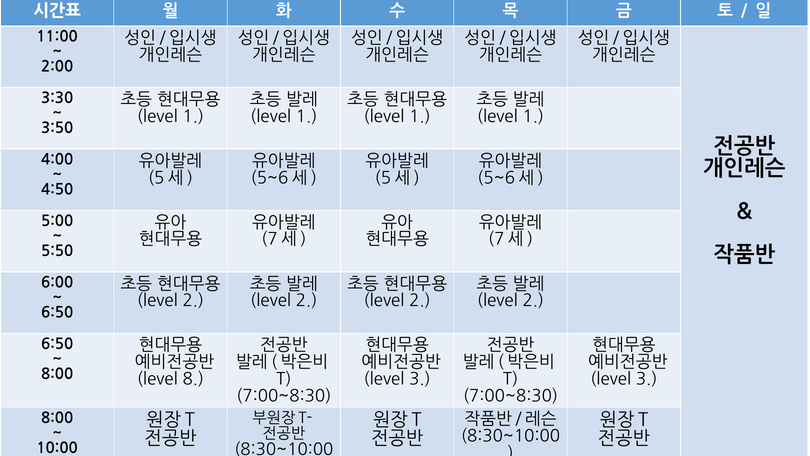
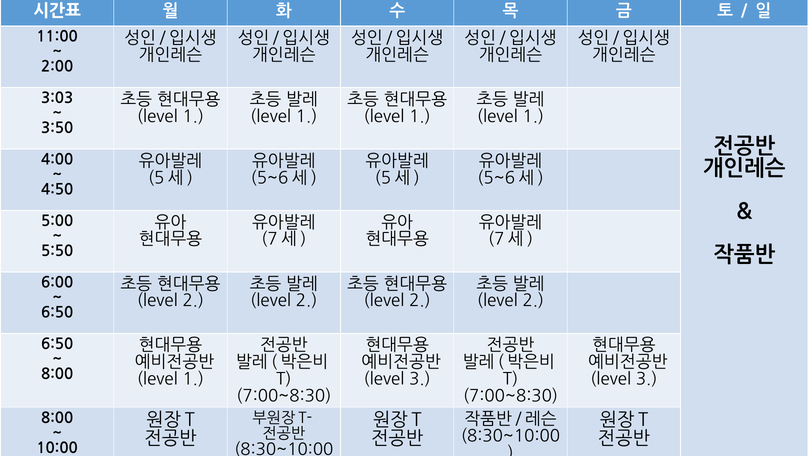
3:30: 3:30 -> 3:03
8 at (193, 379): 8 -> 1
